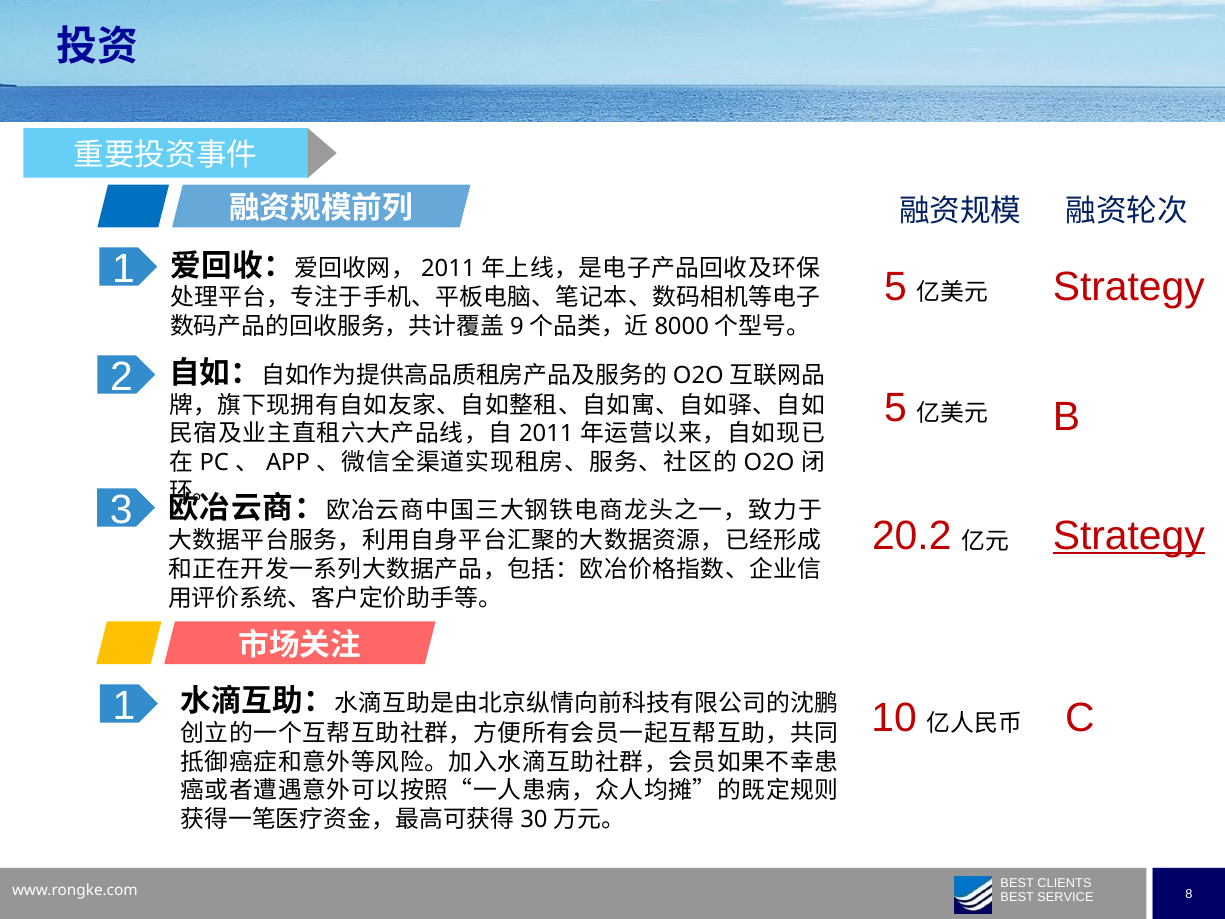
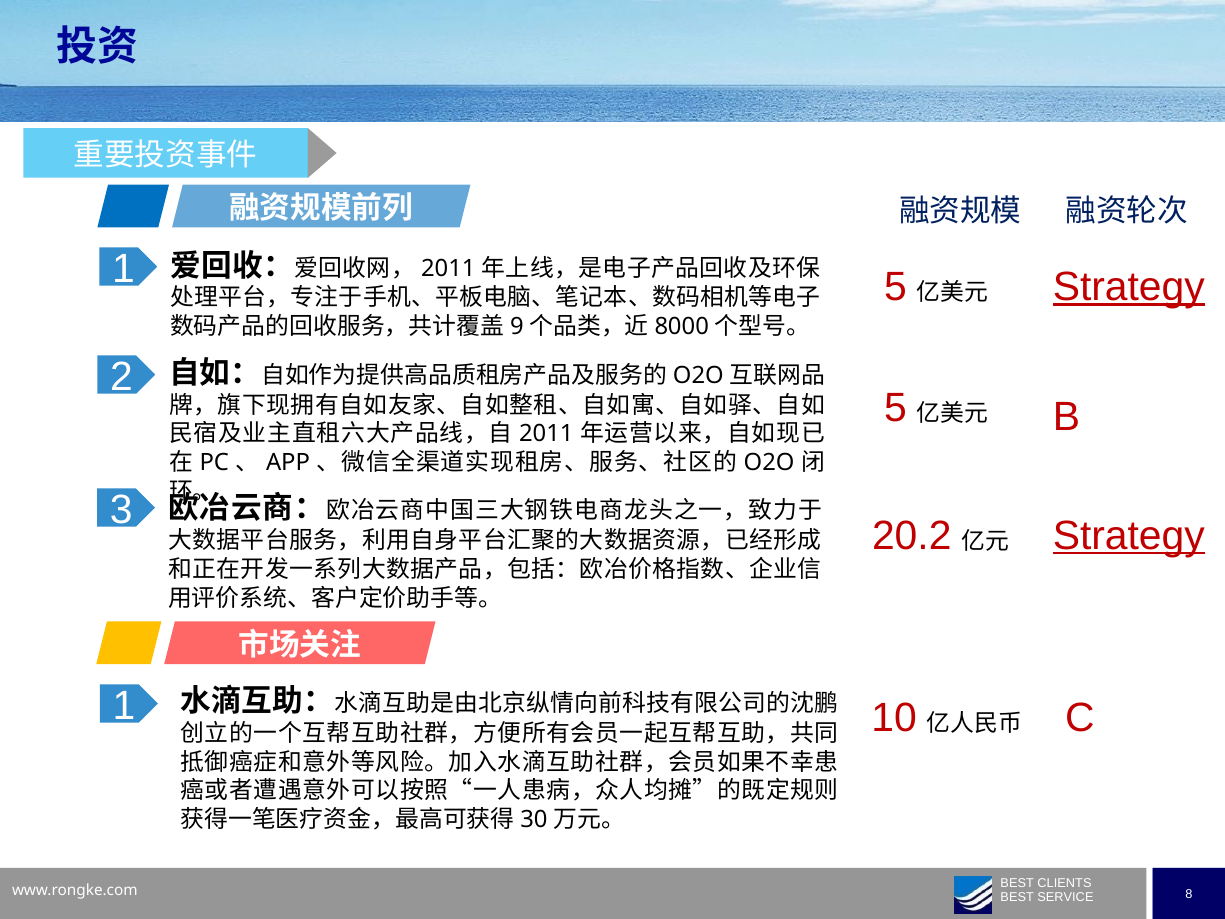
Strategy at (1129, 287) underline: none -> present
